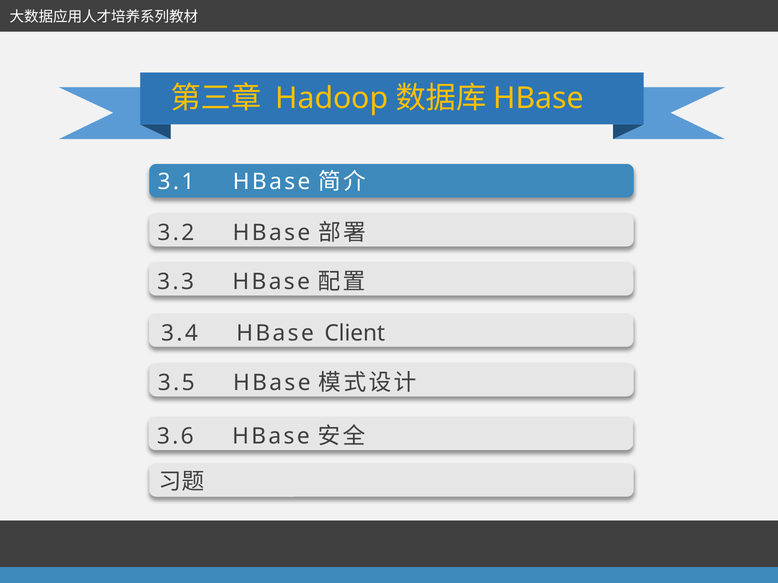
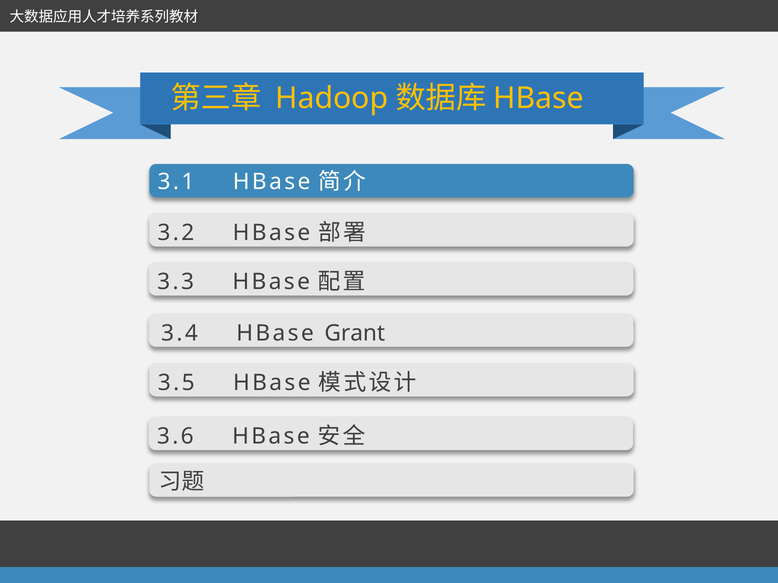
Client: Client -> Grant
